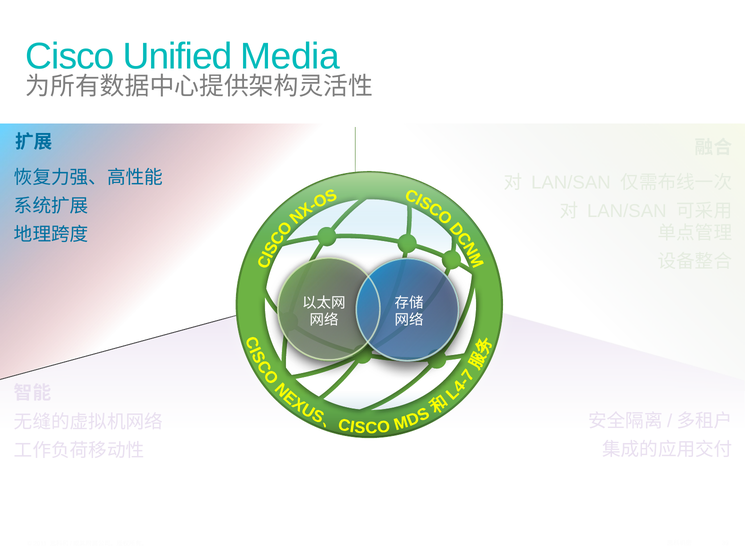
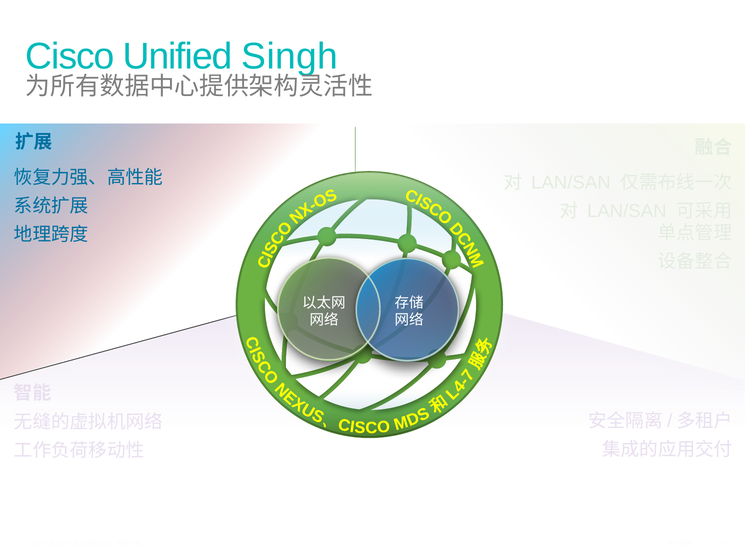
Media: Media -> Singh
